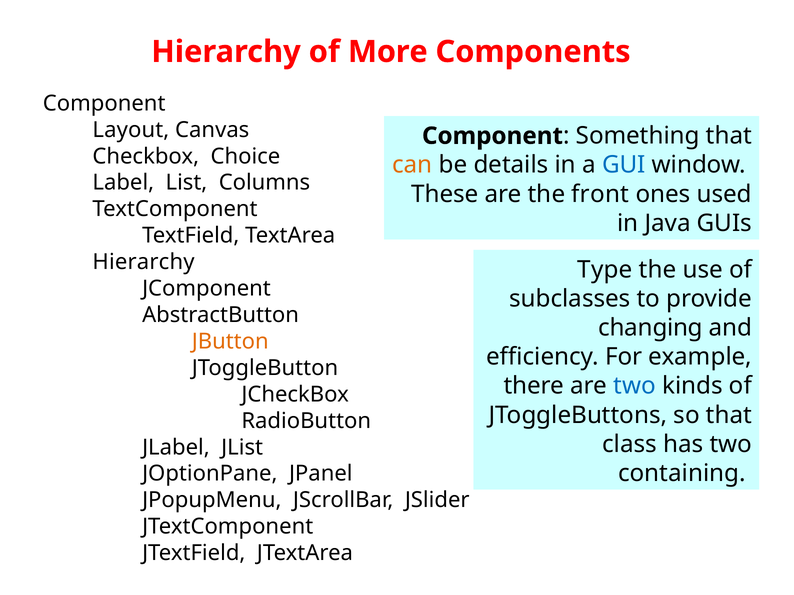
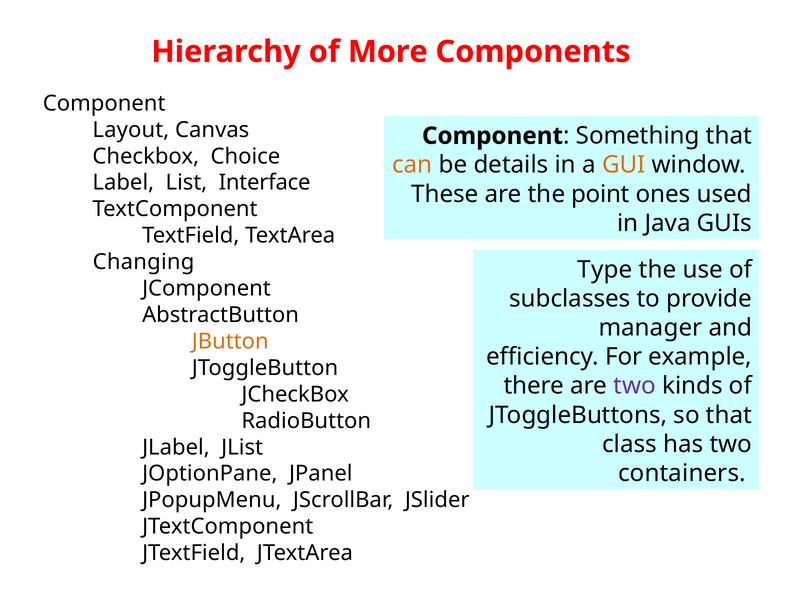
GUI colour: blue -> orange
Columns: Columns -> Interface
front: front -> point
Hierarchy at (144, 262): Hierarchy -> Changing
changing: changing -> manager
two at (635, 386) colour: blue -> purple
containing: containing -> containers
